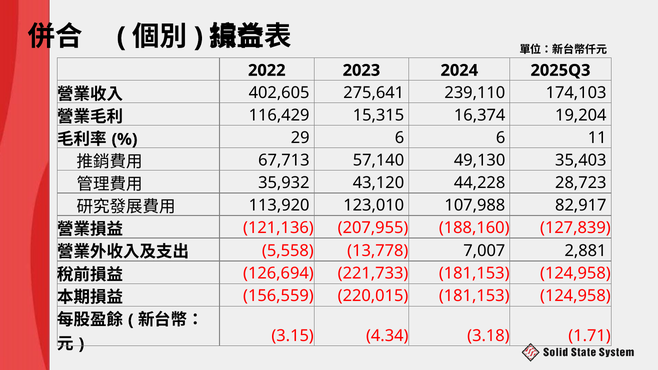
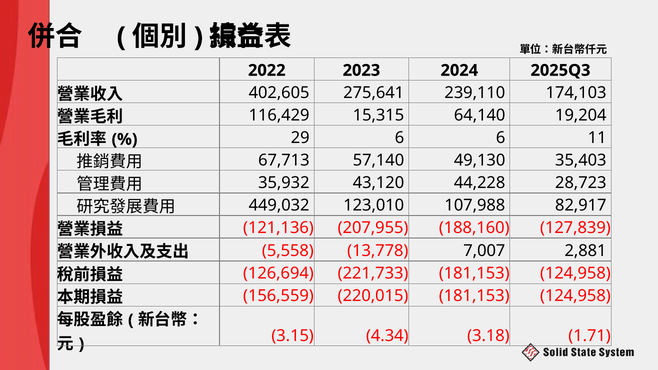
16,374: 16,374 -> 64,140
113,920: 113,920 -> 449,032
